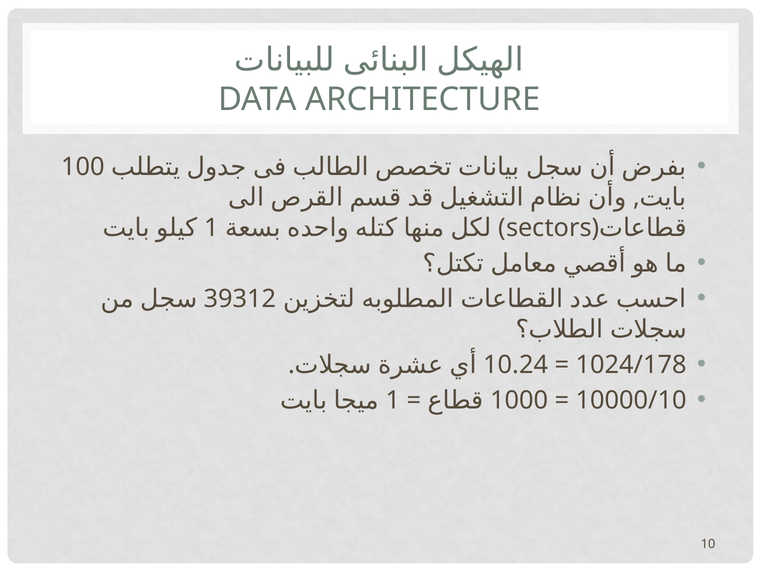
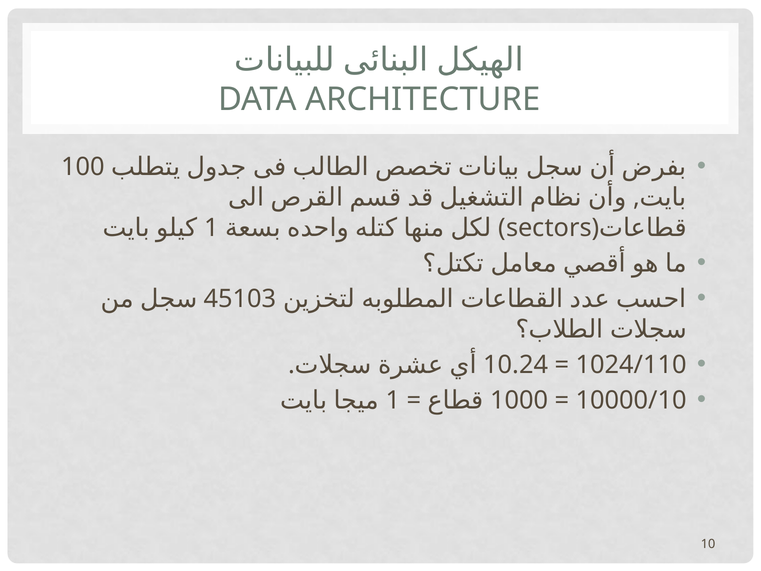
39312: 39312 -> 45103
1024/178: 1024/178 -> 1024/110
